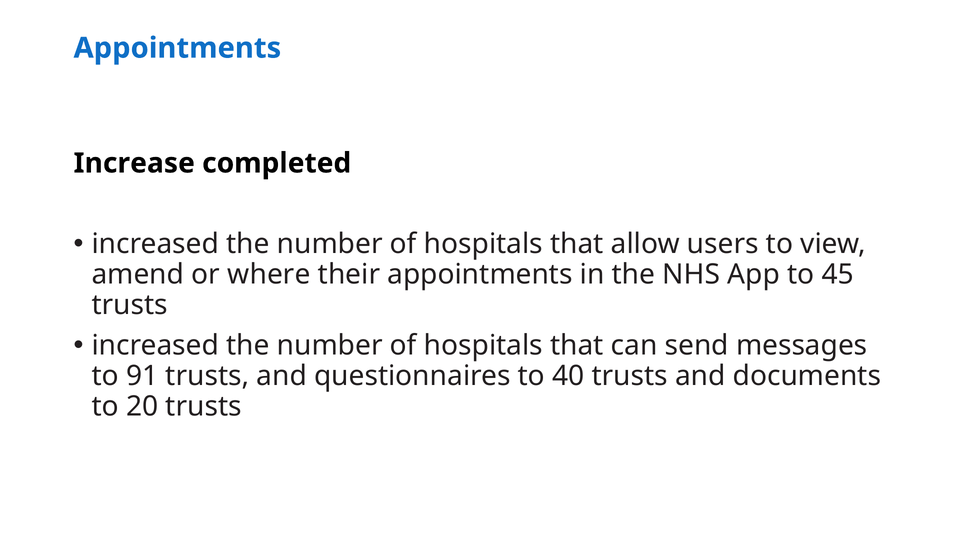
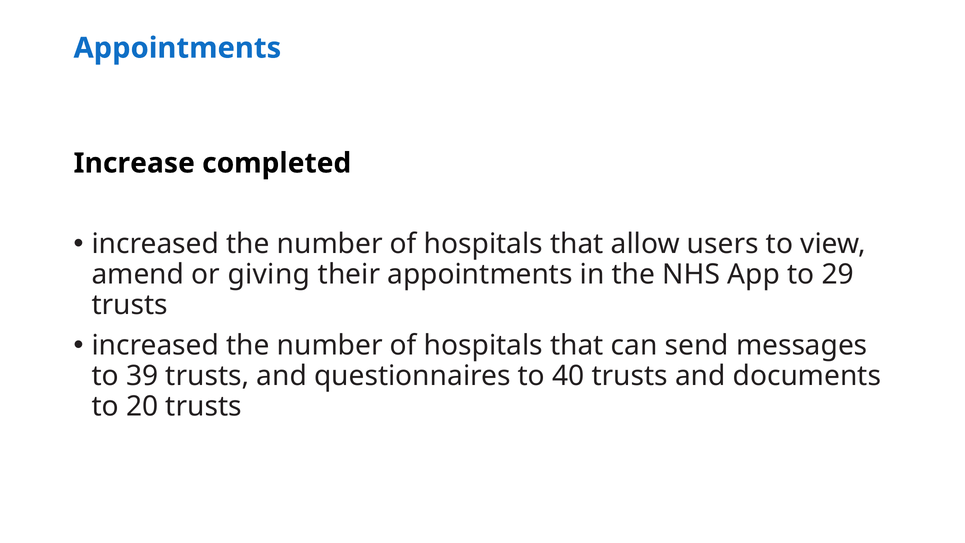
where: where -> giving
45: 45 -> 29
91: 91 -> 39
